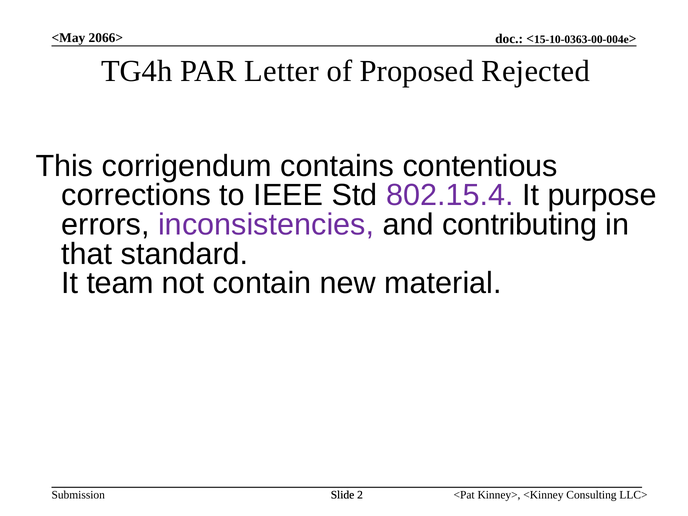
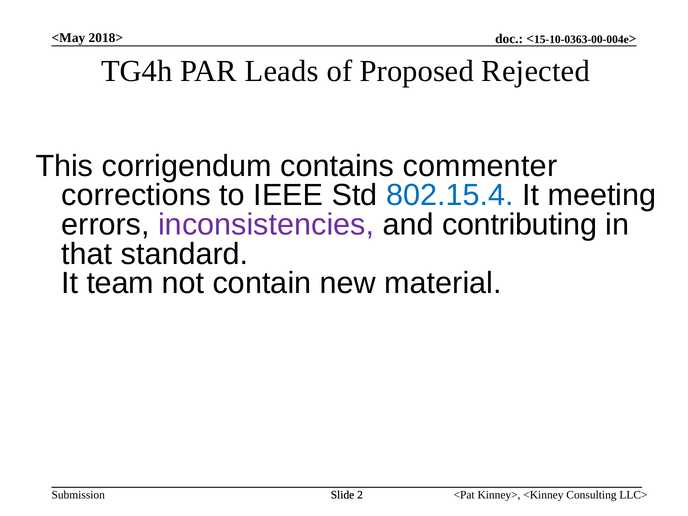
2066>: 2066> -> 2018>
Letter: Letter -> Leads
contentious: contentious -> commenter
802.15.4 colour: purple -> blue
purpose: purpose -> meeting
